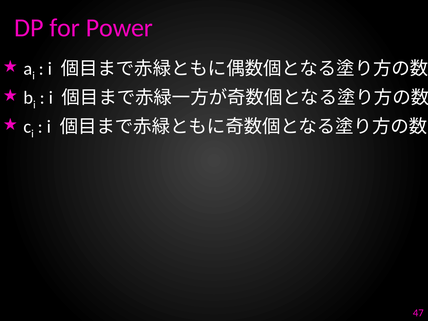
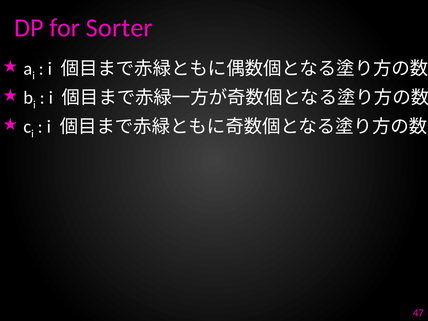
Power: Power -> Sorter
